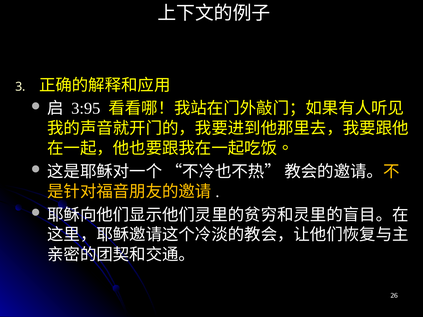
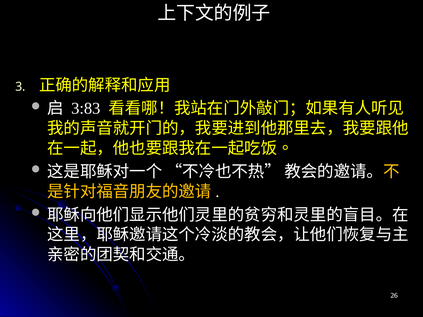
3:95: 3:95 -> 3:83
